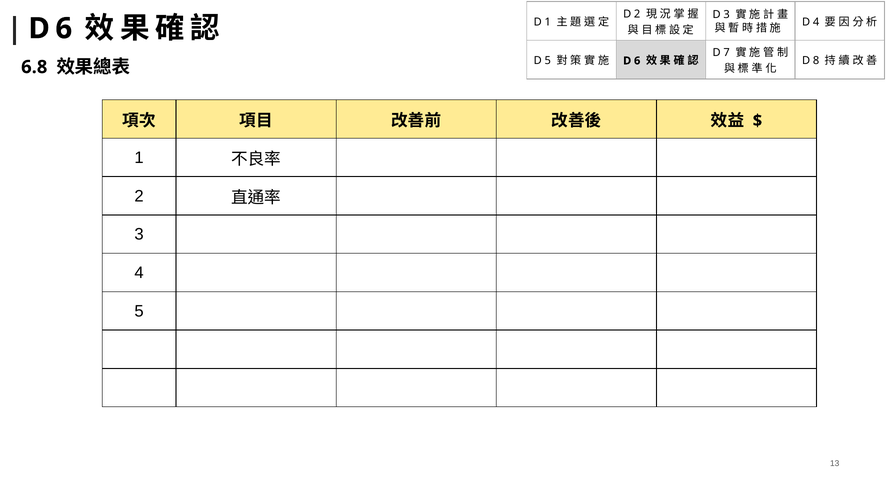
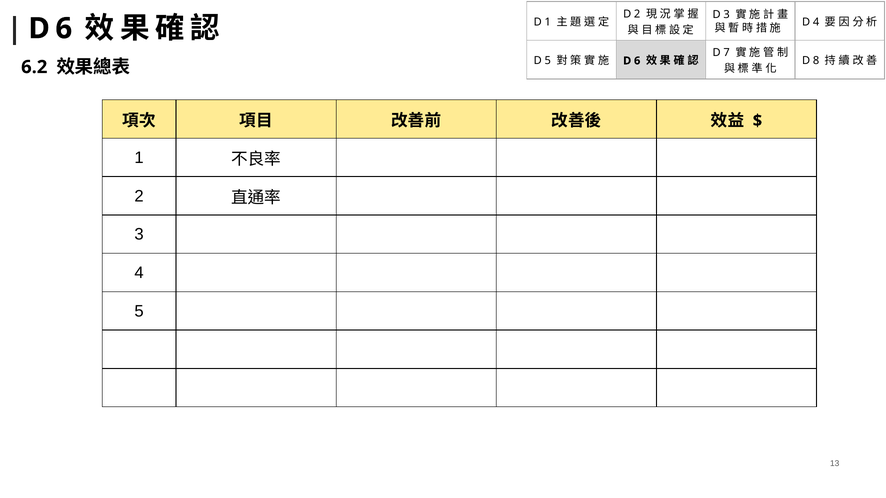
6.8: 6.8 -> 6.2
